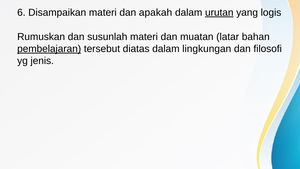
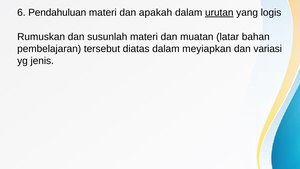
Disampaikan: Disampaikan -> Pendahuluan
pembelajaran underline: present -> none
lingkungan: lingkungan -> meyiapkan
filosofi: filosofi -> variasi
